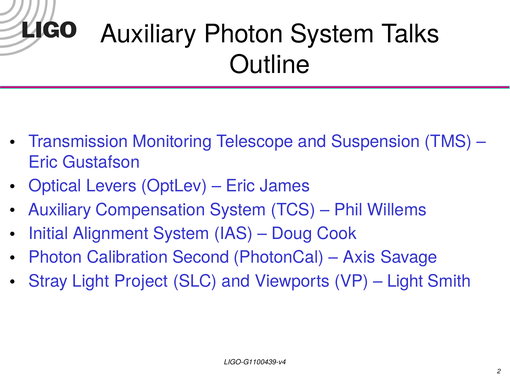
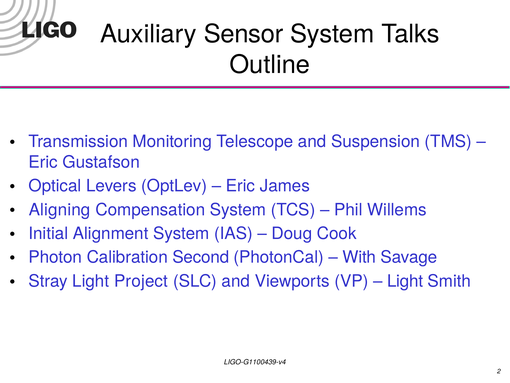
Auxiliary Photon: Photon -> Sensor
Auxiliary at (60, 209): Auxiliary -> Aligning
Axis: Axis -> With
